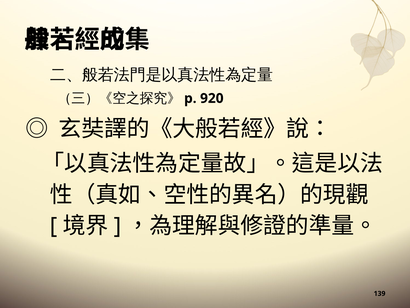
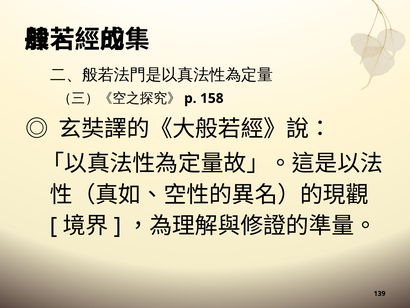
920: 920 -> 158
